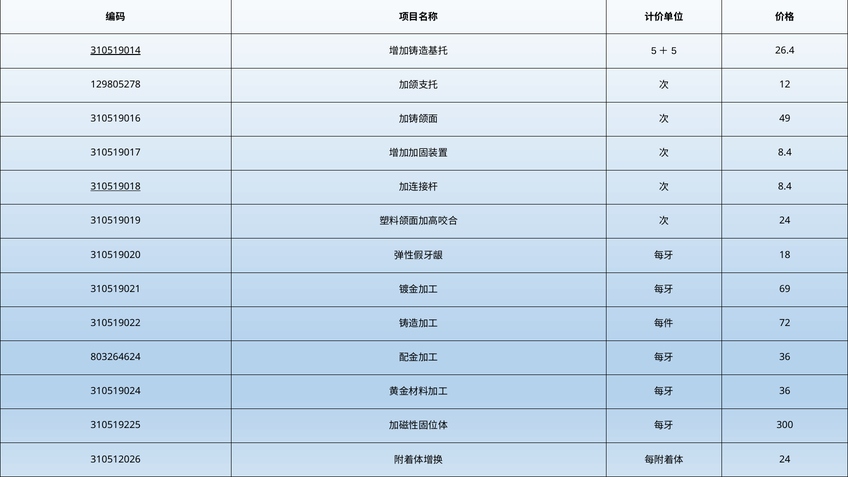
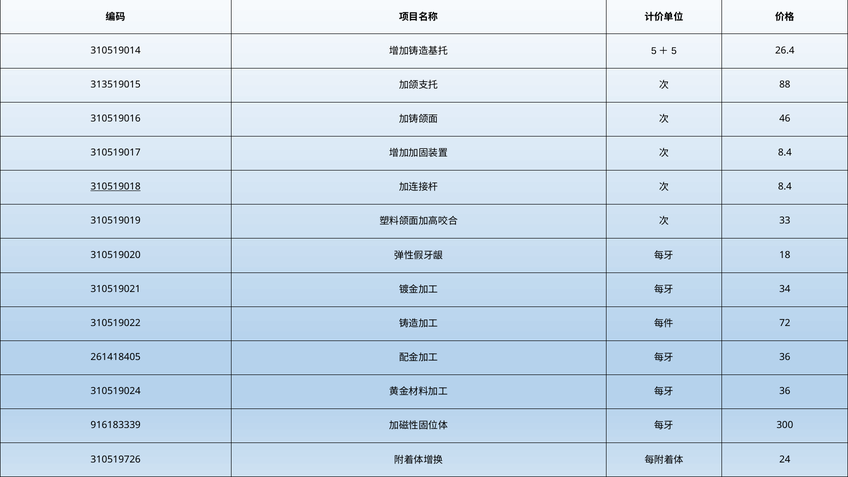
310519014 underline: present -> none
12: 12 -> 88
129805278: 129805278 -> 313519015
49: 49 -> 46
24 at (785, 221): 24 -> 33
69: 69 -> 34
803264624: 803264624 -> 261418405
310519225: 310519225 -> 916183339
310512026: 310512026 -> 310519726
